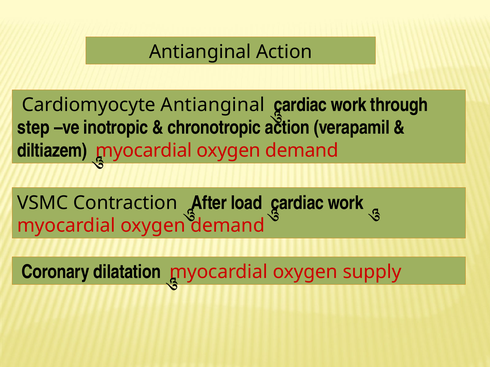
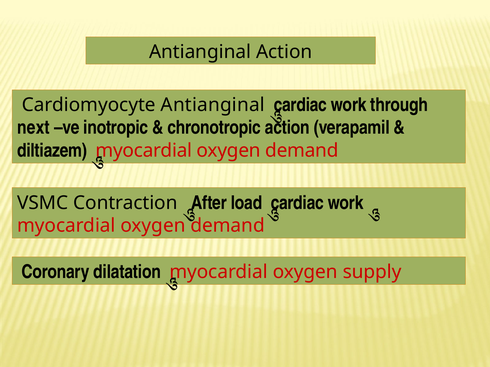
step: step -> next
